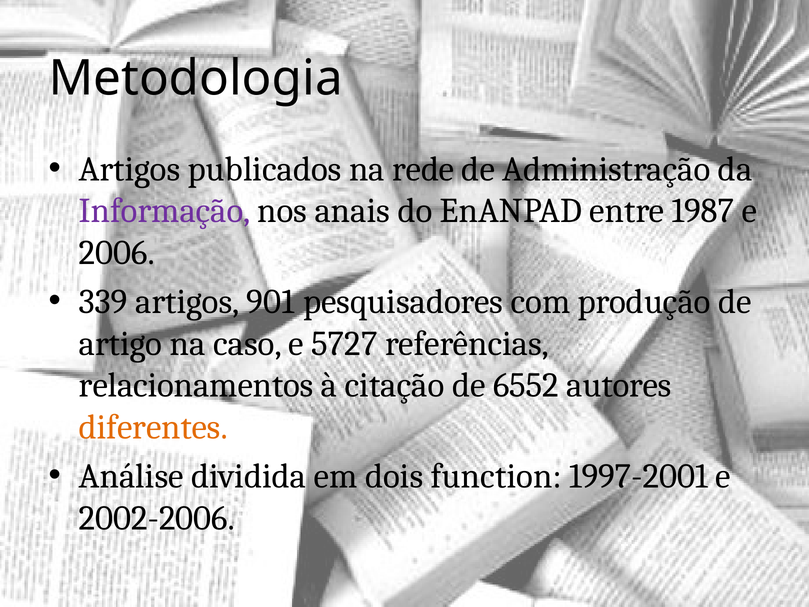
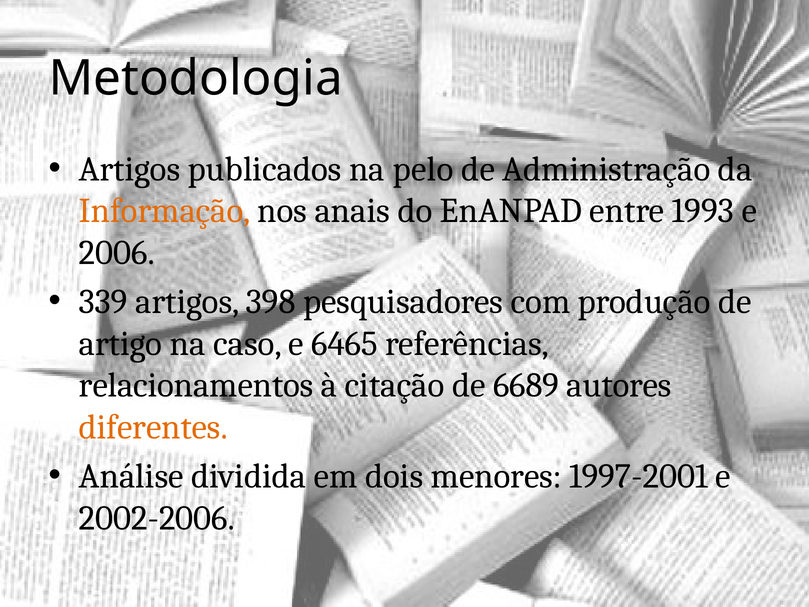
rede: rede -> pelo
Informação colour: purple -> orange
1987: 1987 -> 1993
901: 901 -> 398
5727: 5727 -> 6465
6552: 6552 -> 6689
function: function -> menores
